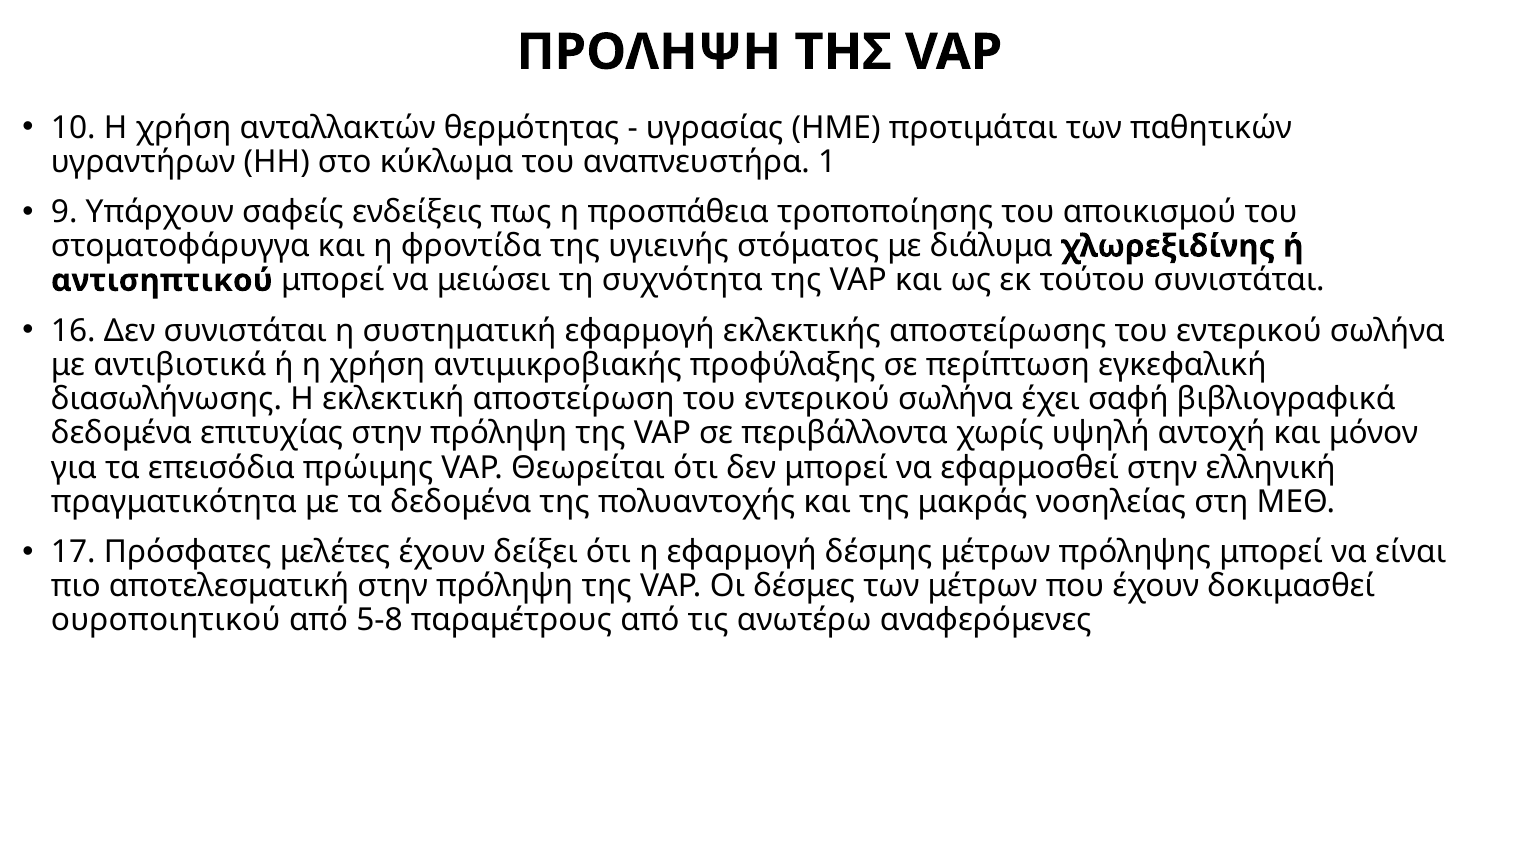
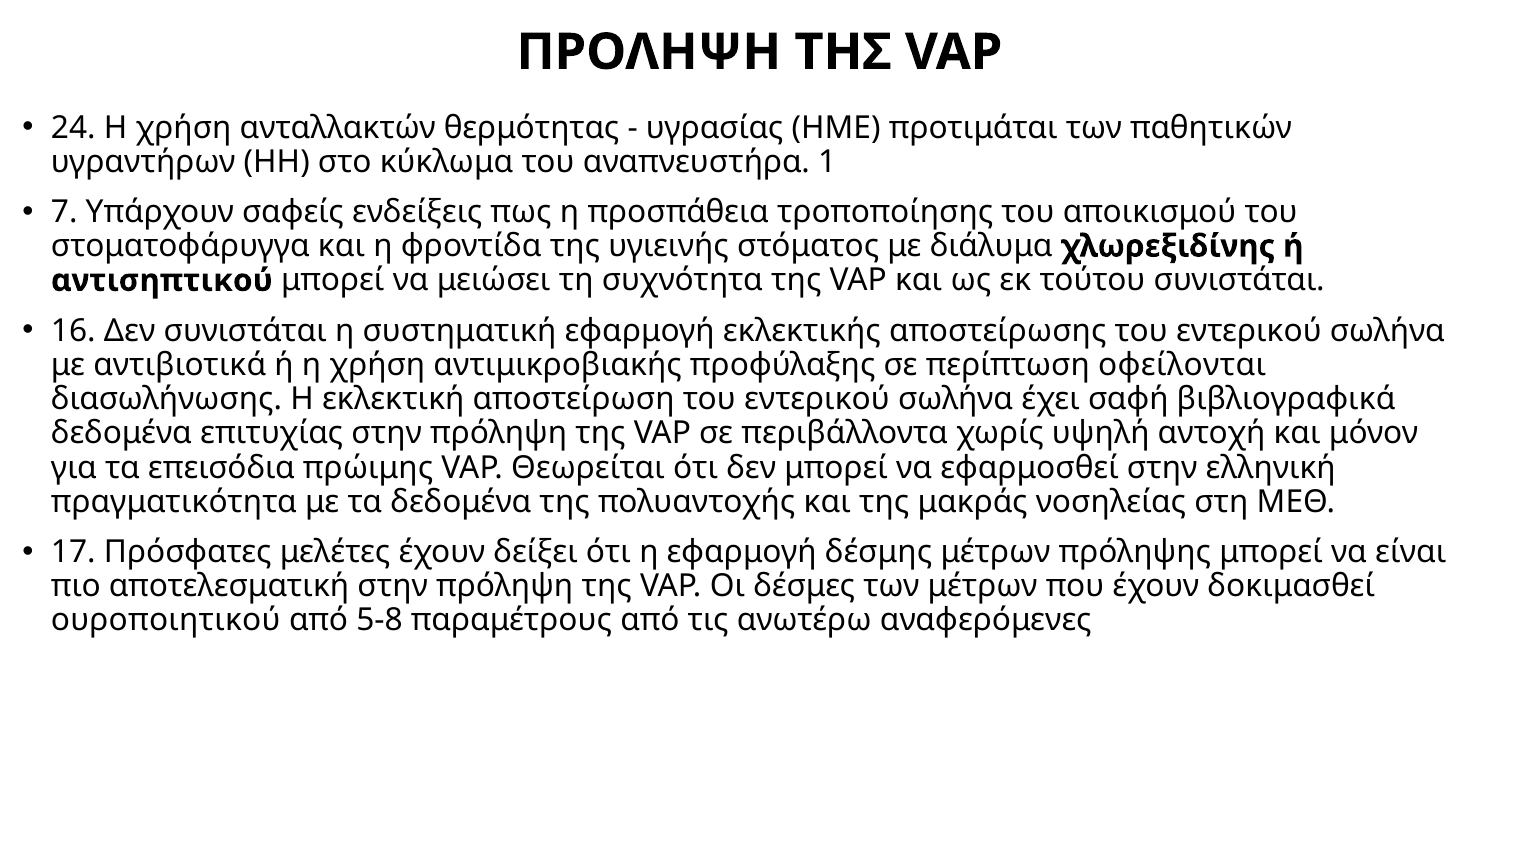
10: 10 -> 24
9: 9 -> 7
εγκεφαλική: εγκεφαλική -> οφείλονται
